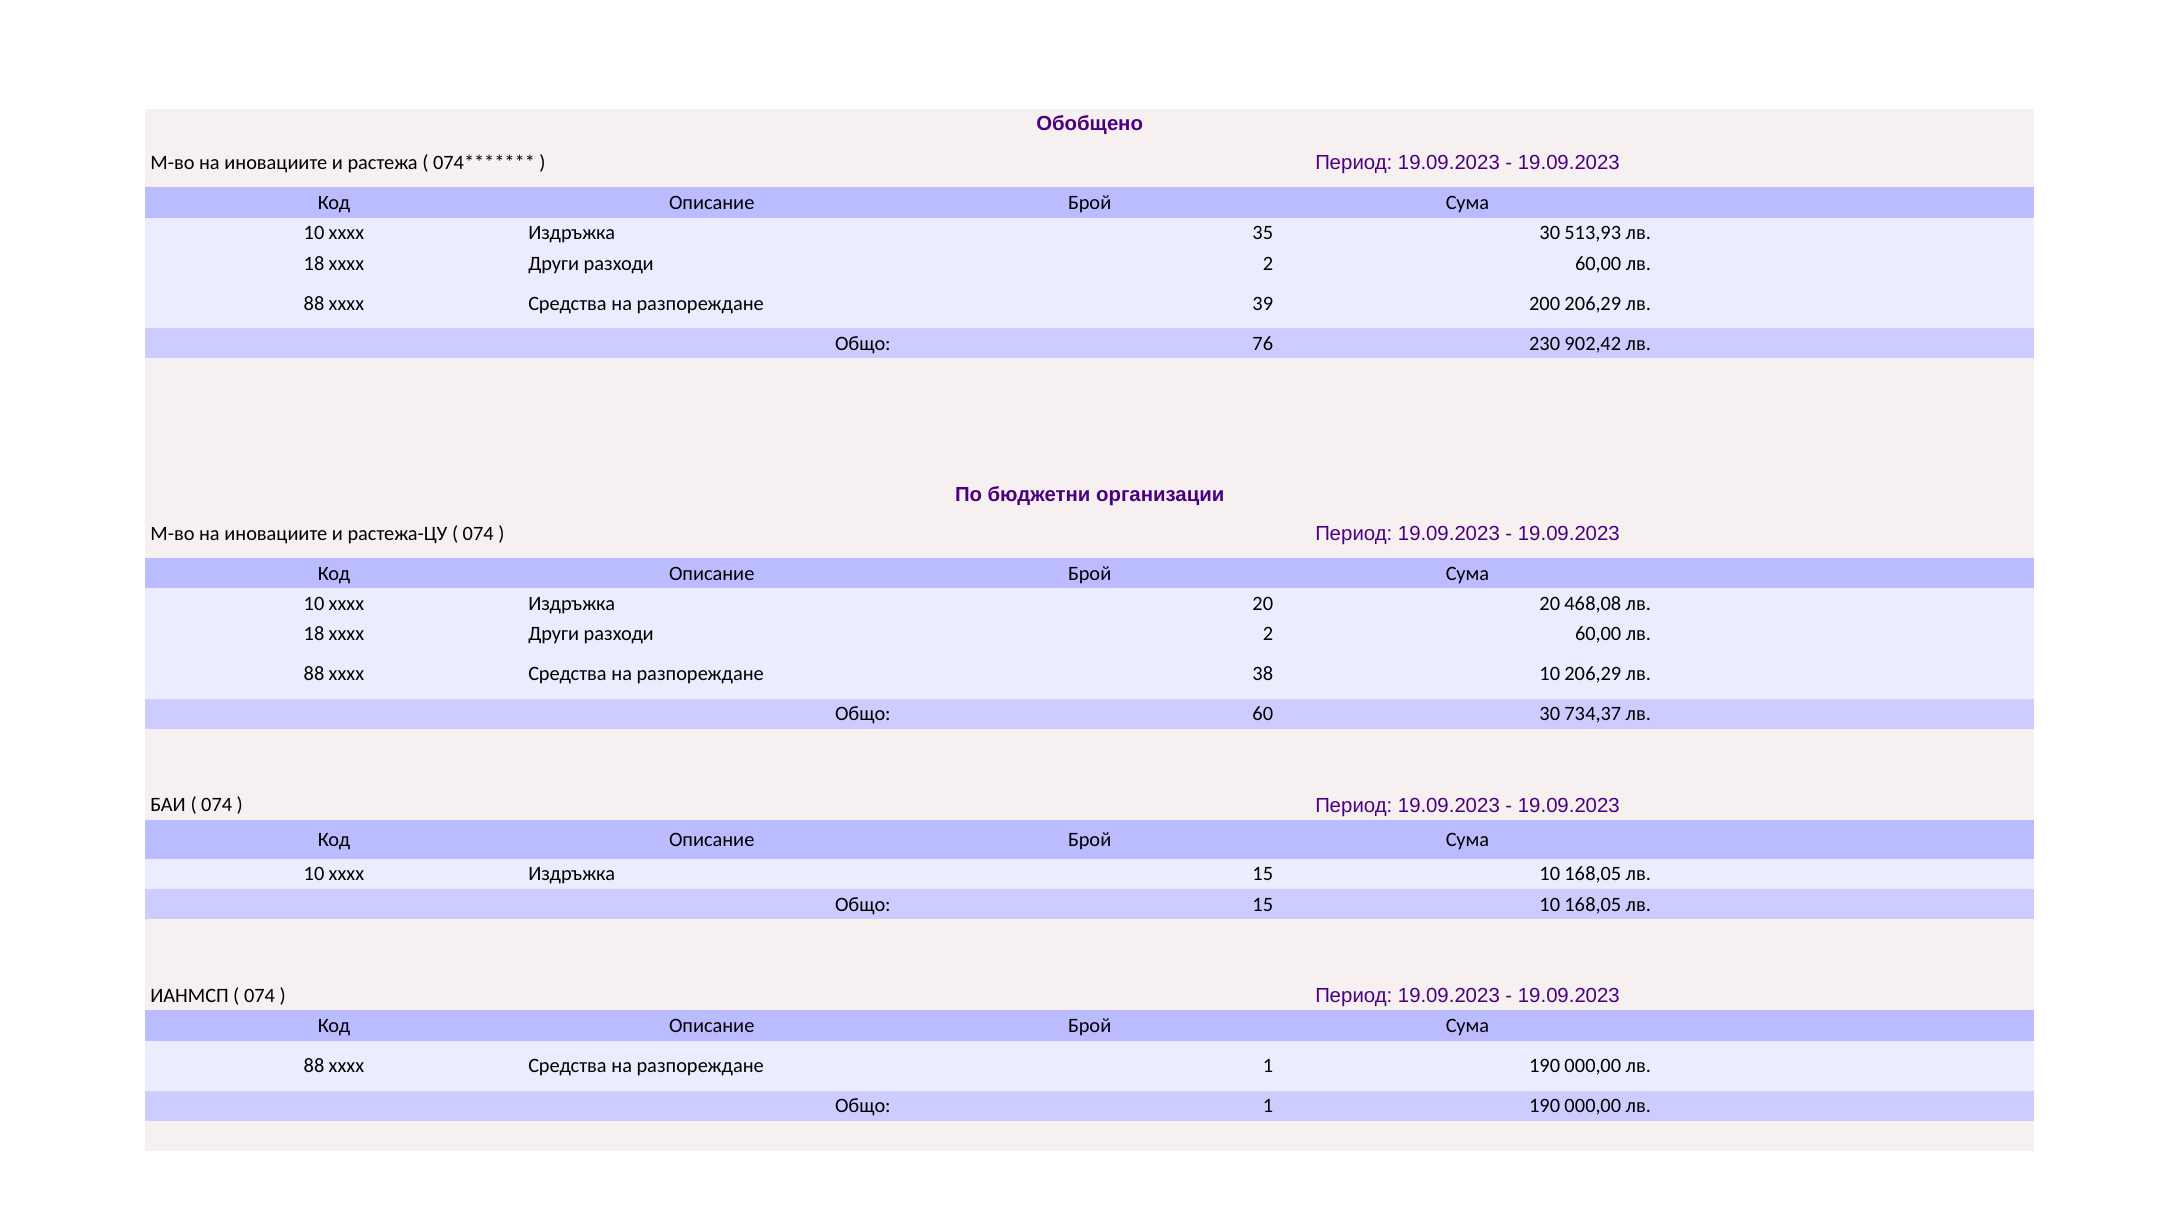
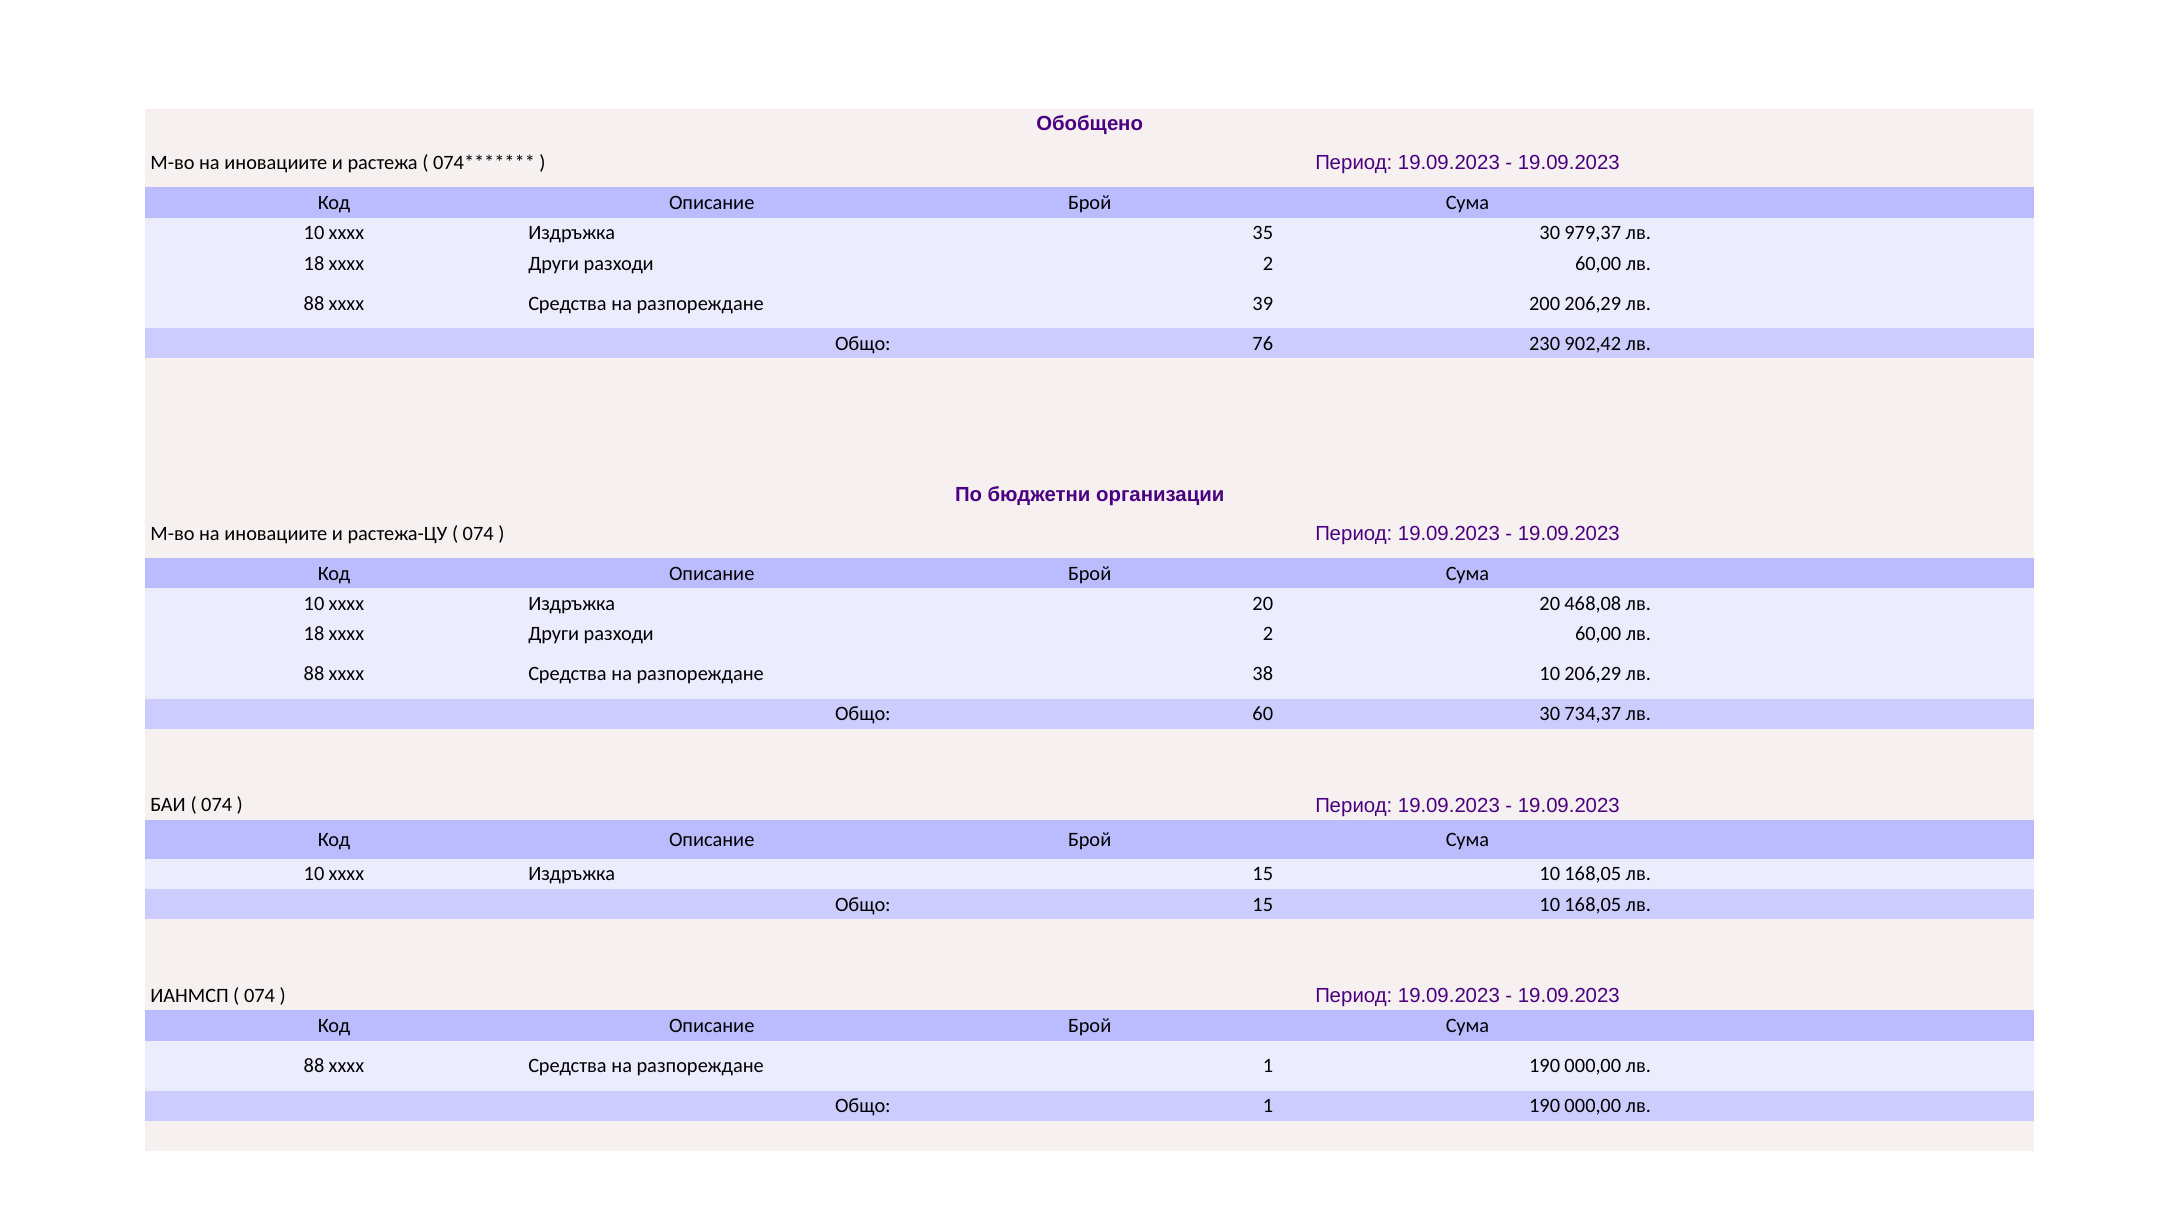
513,93: 513,93 -> 979,37
